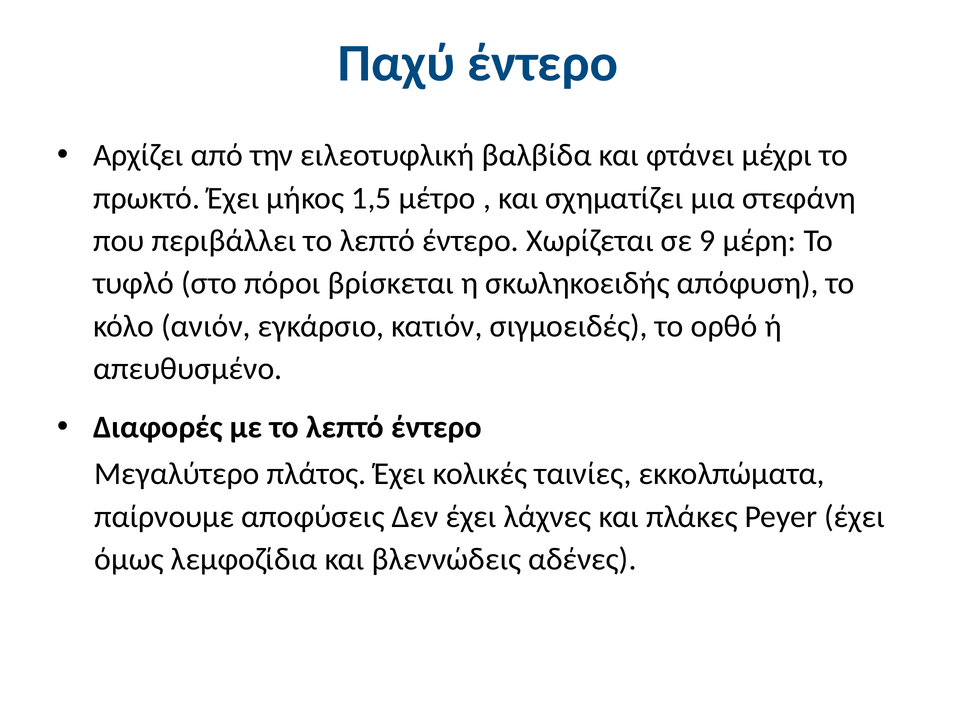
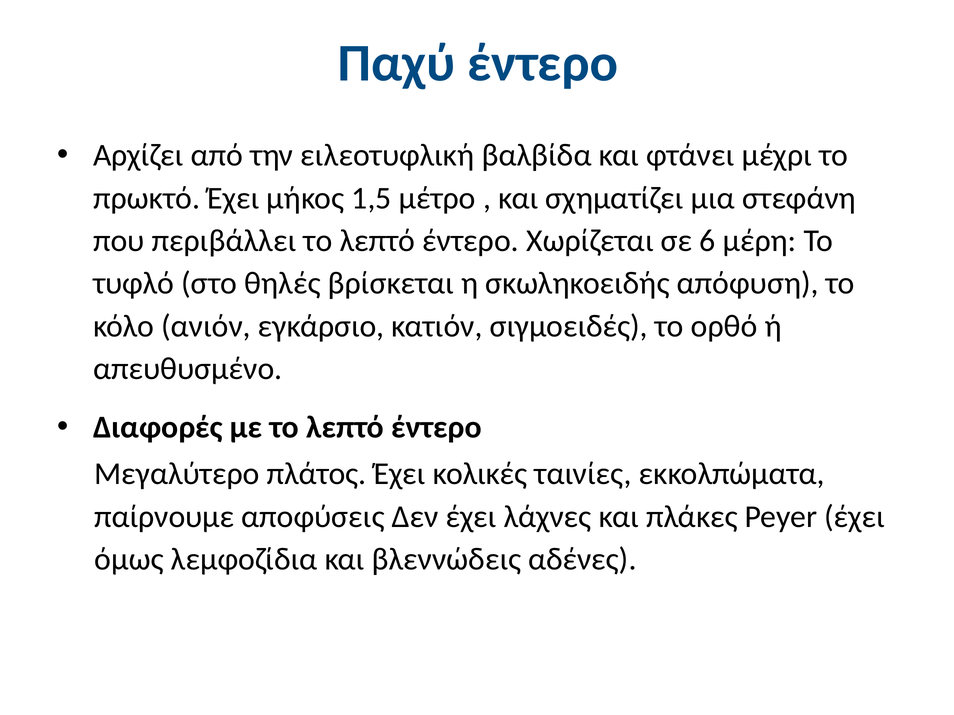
9: 9 -> 6
πόροι: πόροι -> θηλές
